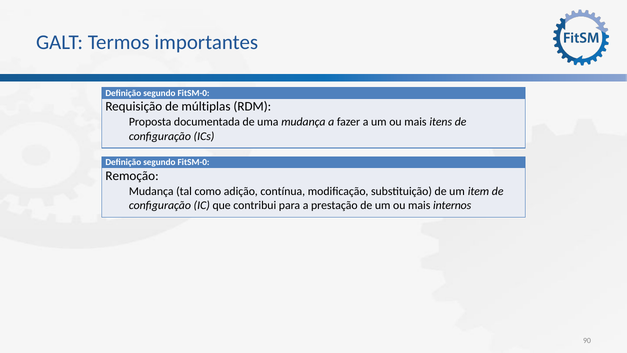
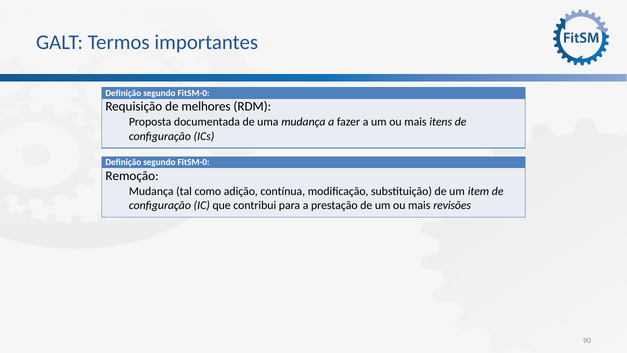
múltiplas: múltiplas -> melhores
internos: internos -> revisões
